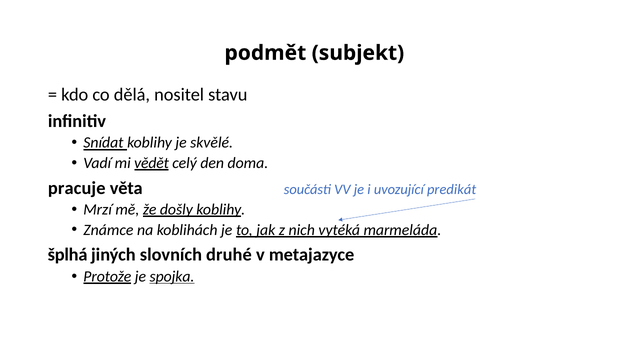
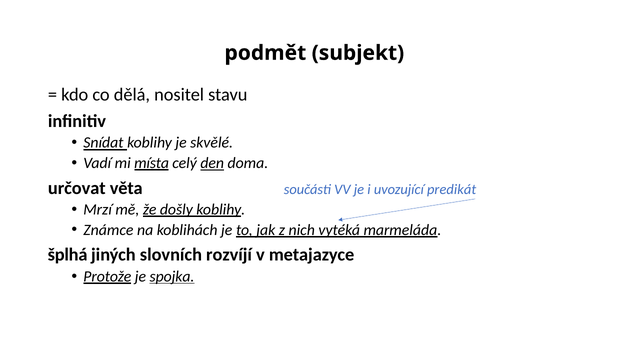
vědět: vědět -> místa
den underline: none -> present
pracuje: pracuje -> určovat
druhé: druhé -> rozvíjí
